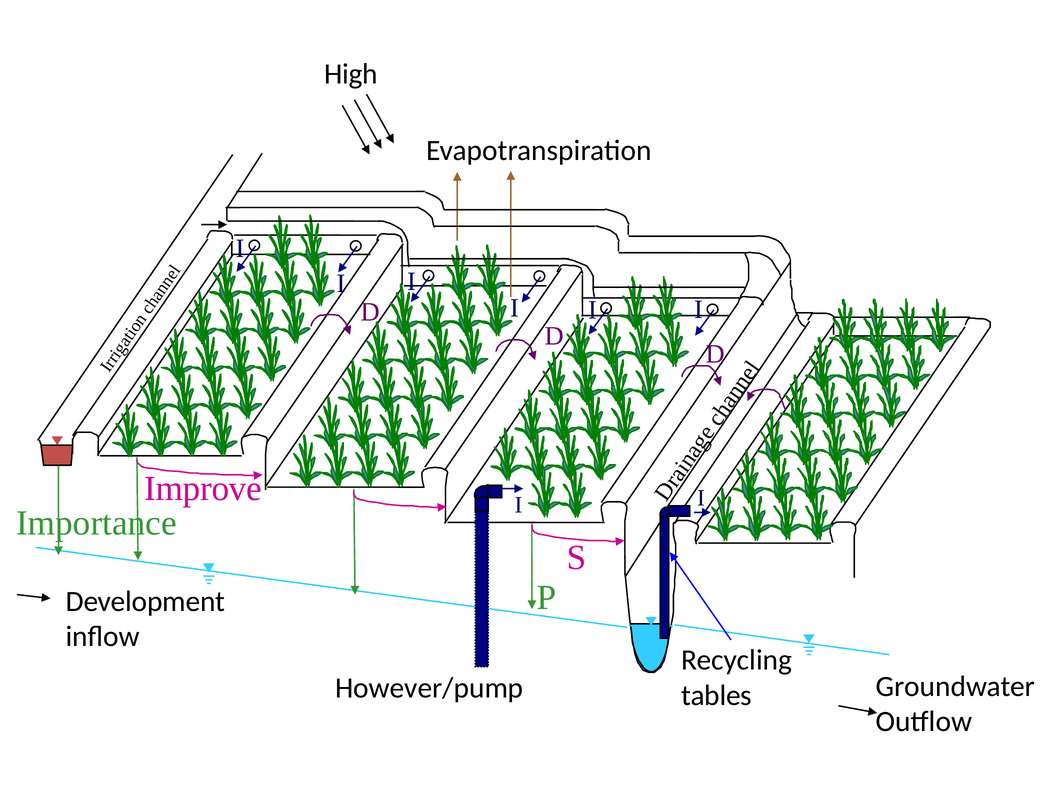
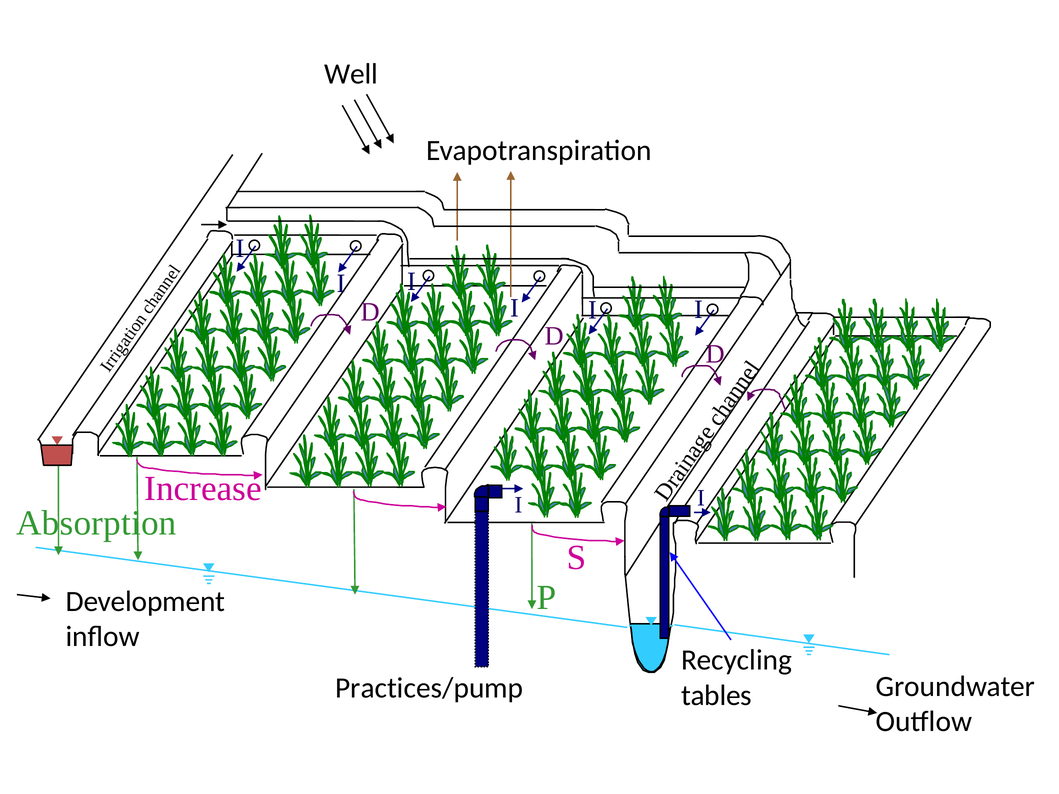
High: High -> Well
Improve: Improve -> Increase
Importance: Importance -> Absorption
However/pump: However/pump -> Practices/pump
